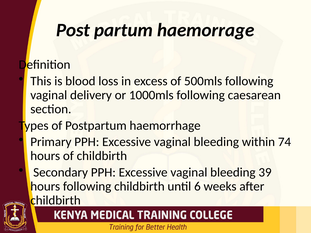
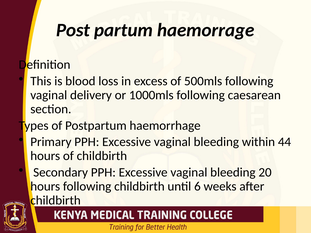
74: 74 -> 44
39: 39 -> 20
